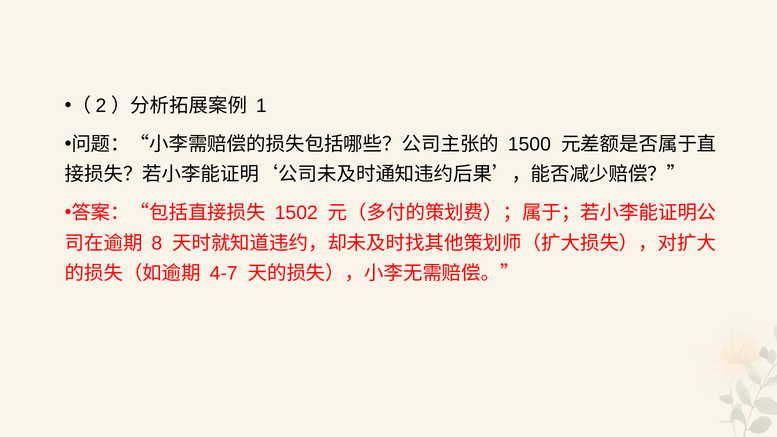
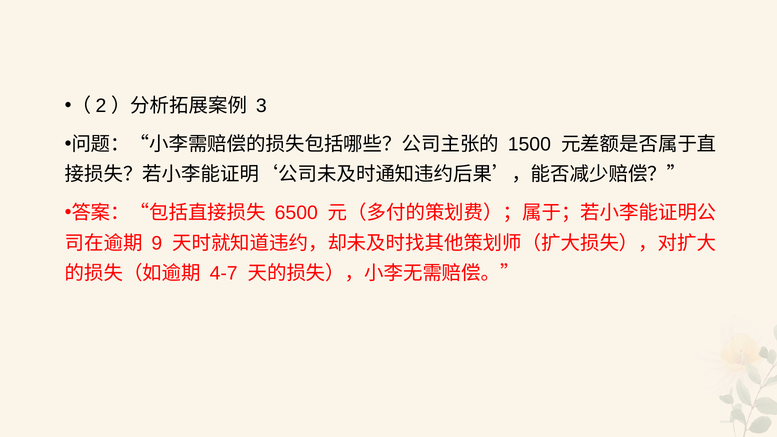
1: 1 -> 3
1502: 1502 -> 6500
8: 8 -> 9
